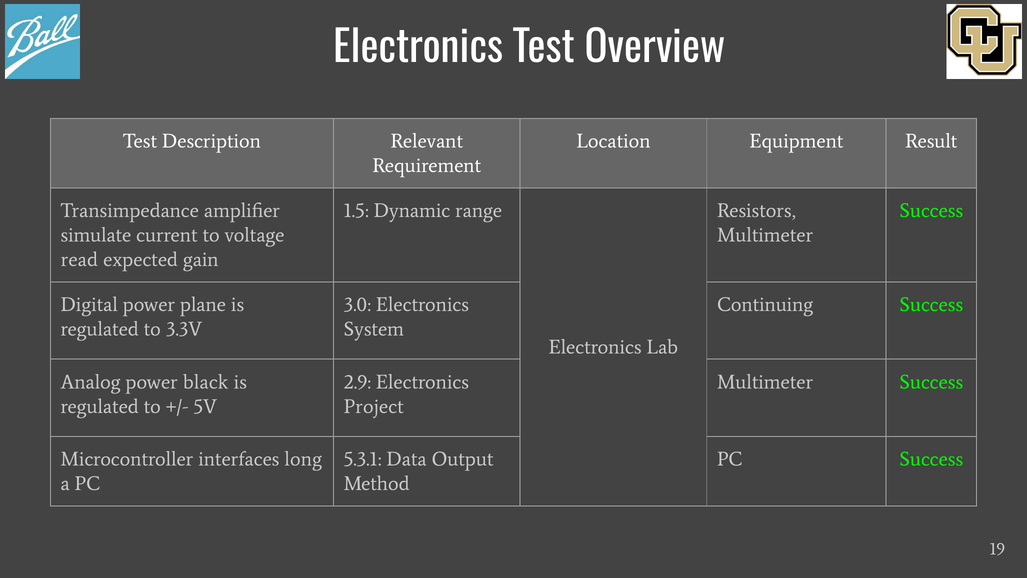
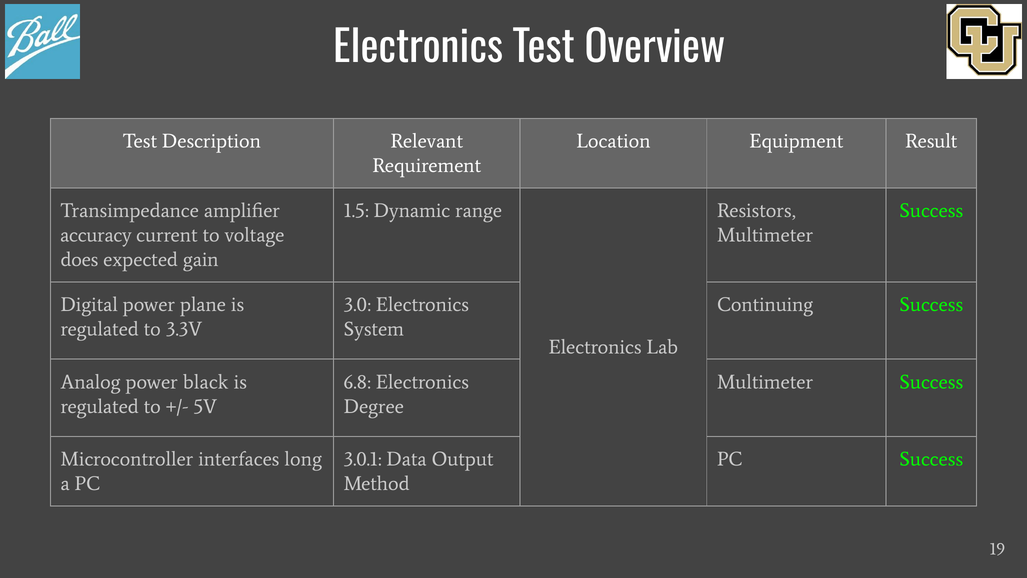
simulate: simulate -> accuracy
read: read -> does
2.9: 2.9 -> 6.8
Project: Project -> Degree
5.3.1: 5.3.1 -> 3.0.1
